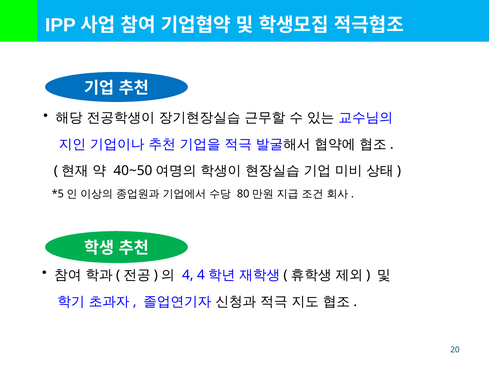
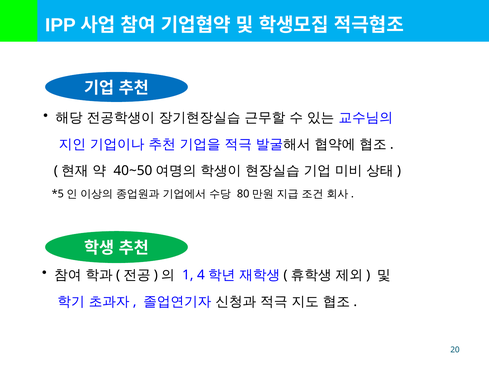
4: 4 -> 1
